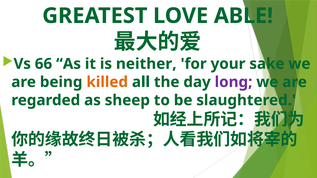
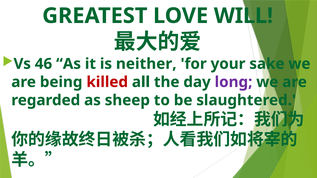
ABLE: ABLE -> WILL
66: 66 -> 46
killed colour: orange -> red
